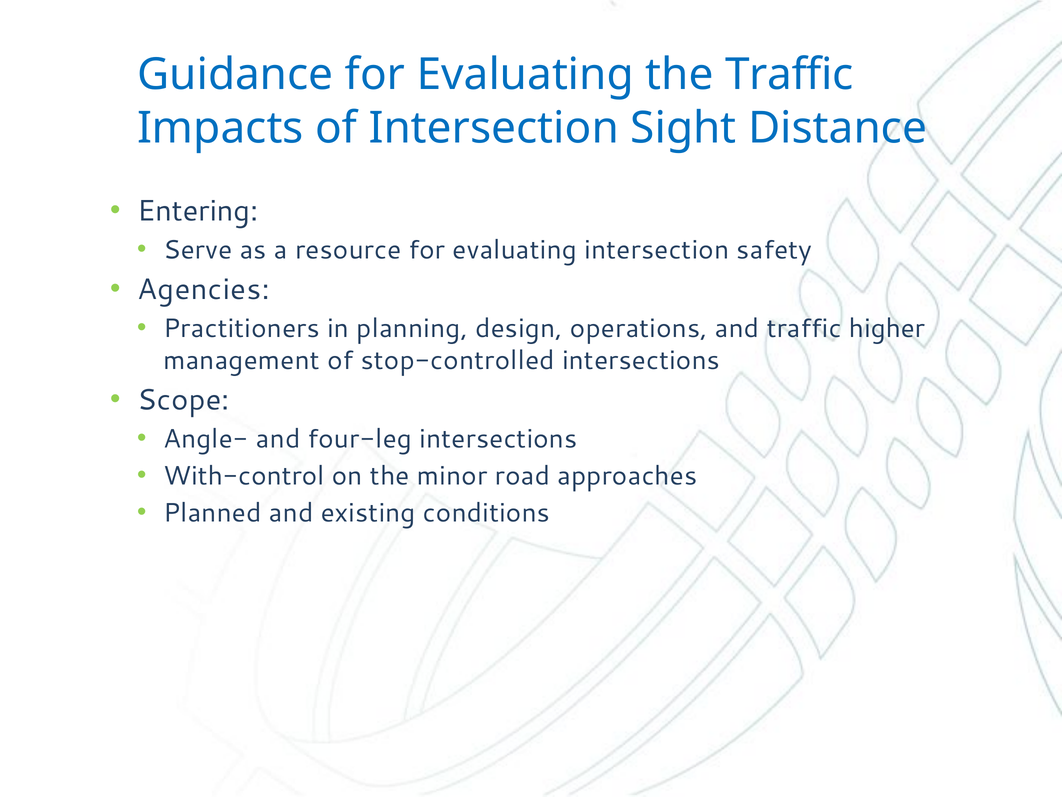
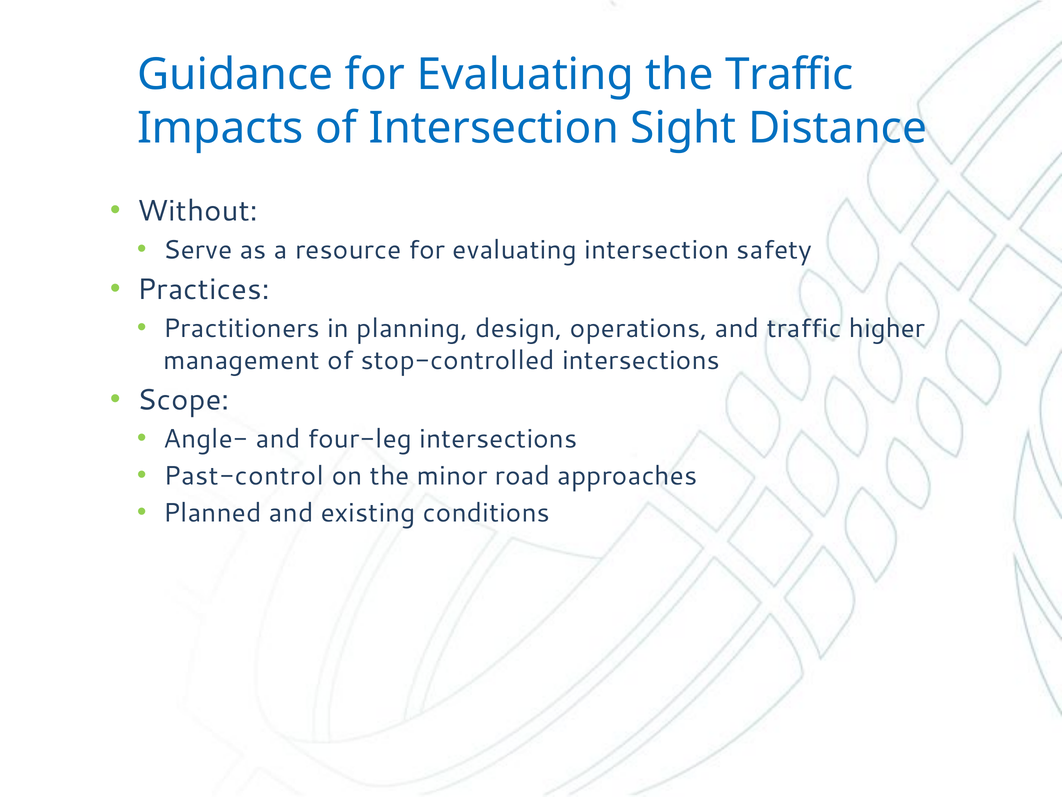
Entering: Entering -> Without
Agencies: Agencies -> Practices
With-control: With-control -> Past-control
